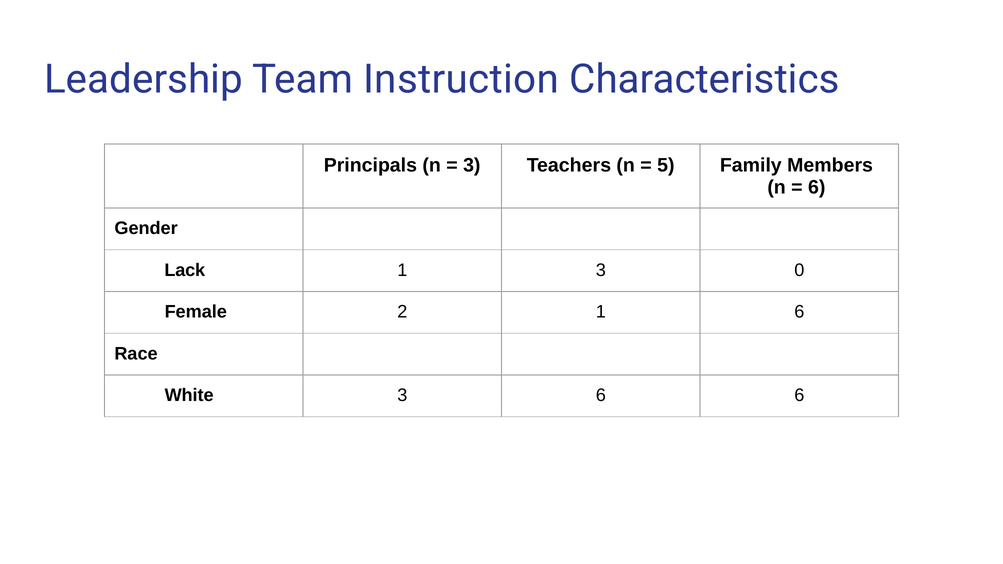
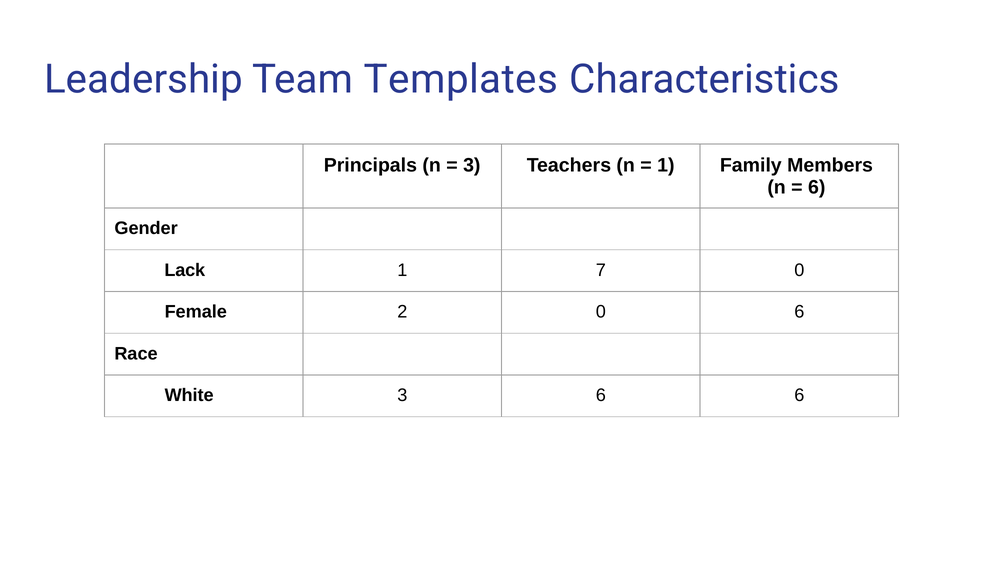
Instruction: Instruction -> Templates
5 at (666, 165): 5 -> 1
1 3: 3 -> 7
2 1: 1 -> 0
